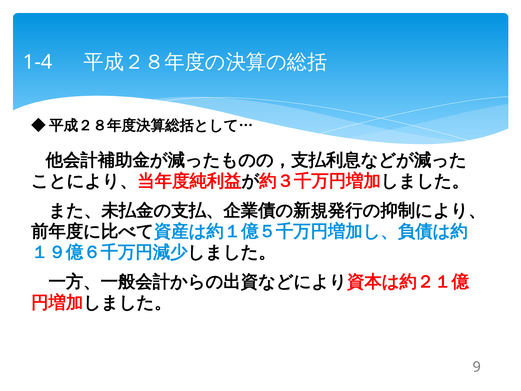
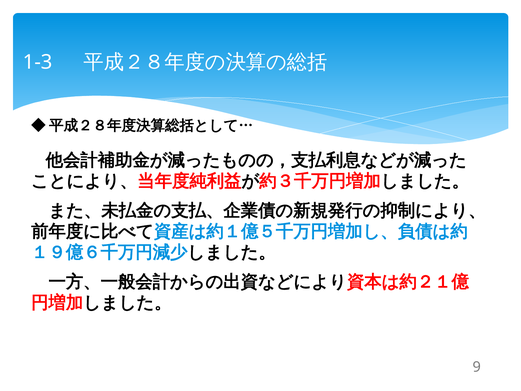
1-4: 1-4 -> 1-3
